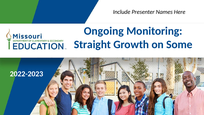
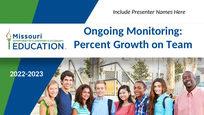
Straight: Straight -> Percent
Some: Some -> Team
